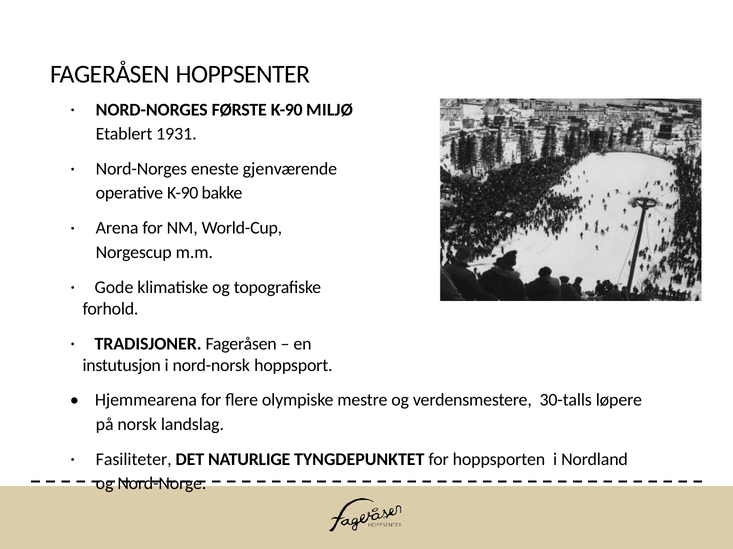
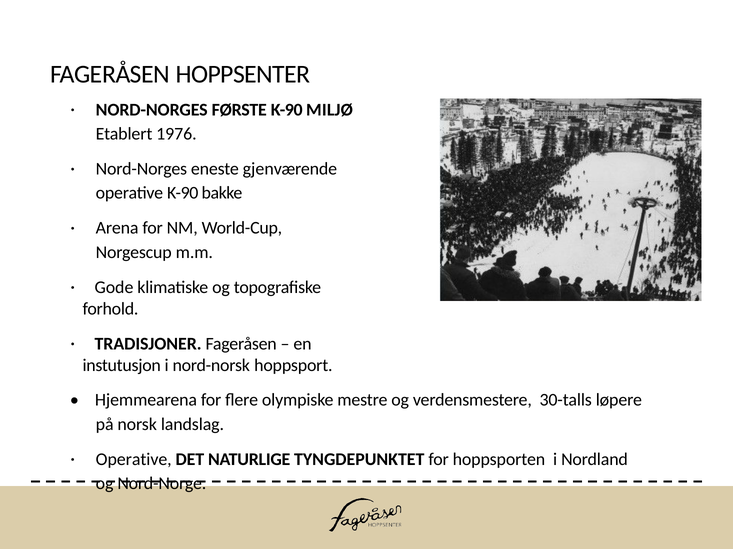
1931: 1931 -> 1976
Fasiliteter at (134, 460): Fasiliteter -> Operative
